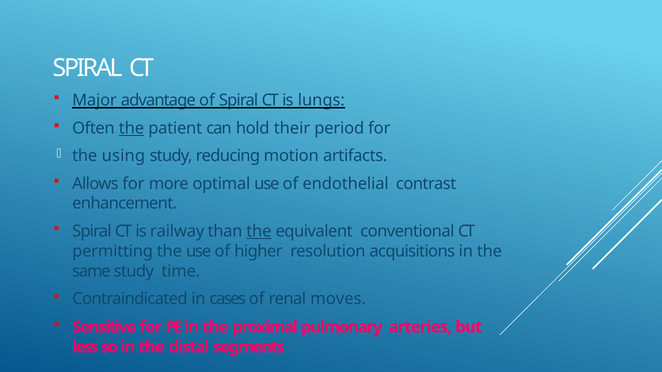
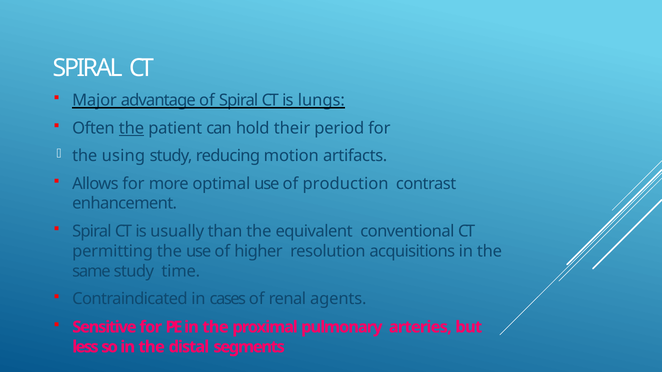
endothelial: endothelial -> production
railway: railway -> usually
the at (259, 232) underline: present -> none
moves: moves -> agents
